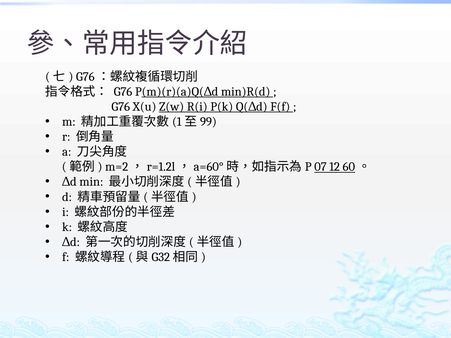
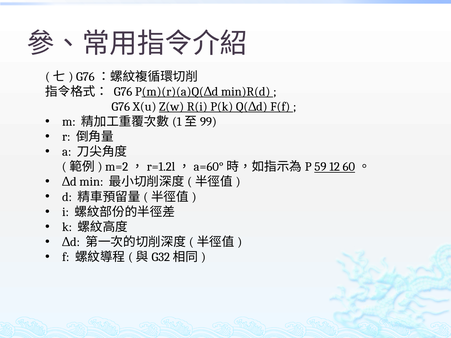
07: 07 -> 59
